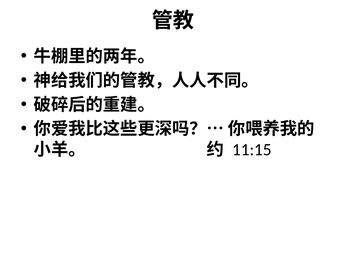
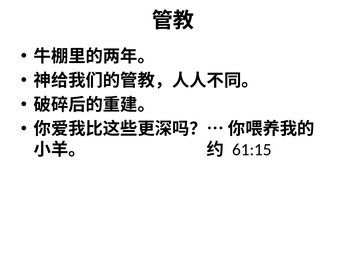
11:15: 11:15 -> 61:15
